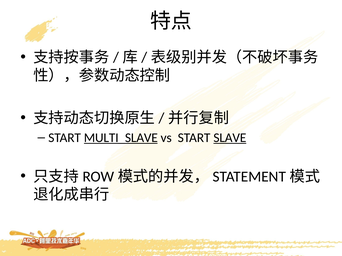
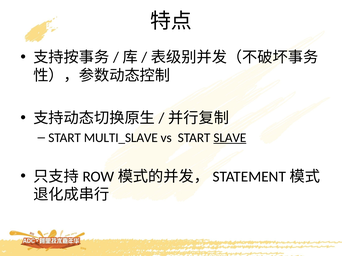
MULTI_SLAVE underline: present -> none
